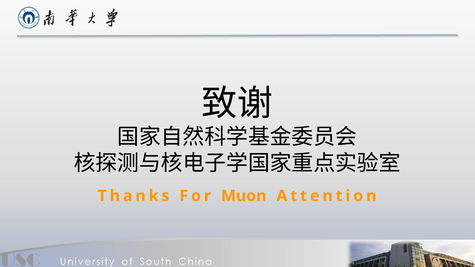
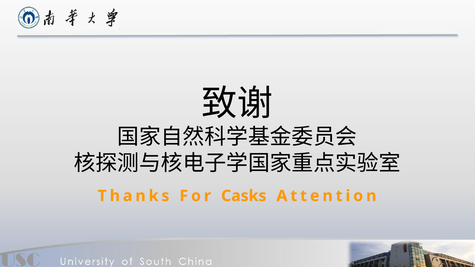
Muon: Muon -> Casks
